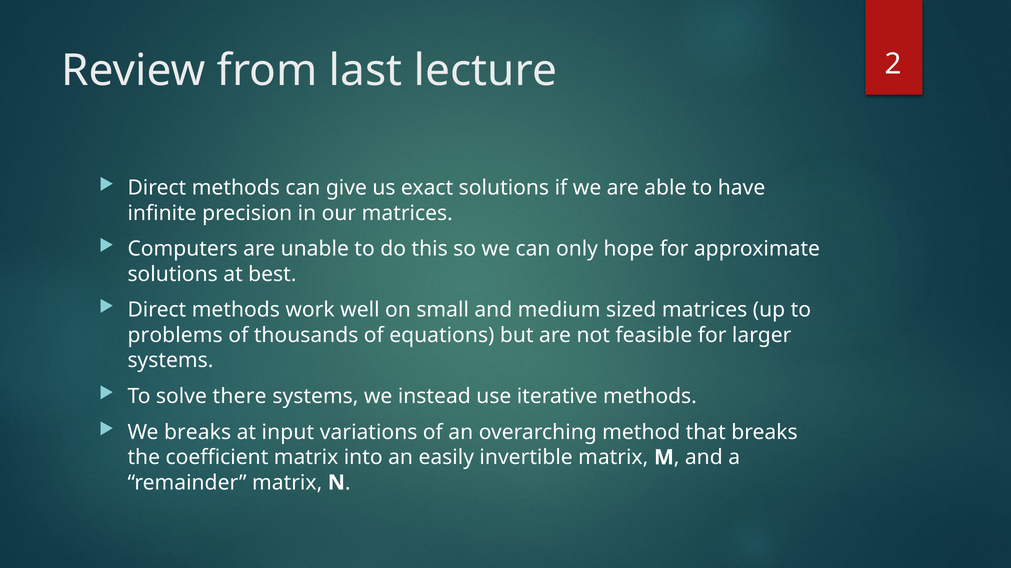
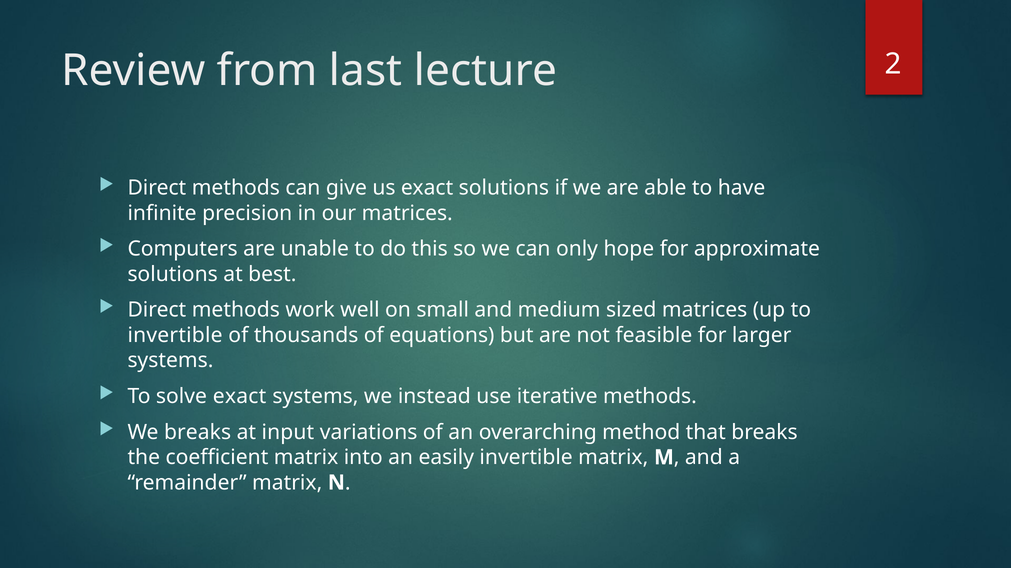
problems at (175, 336): problems -> invertible
solve there: there -> exact
